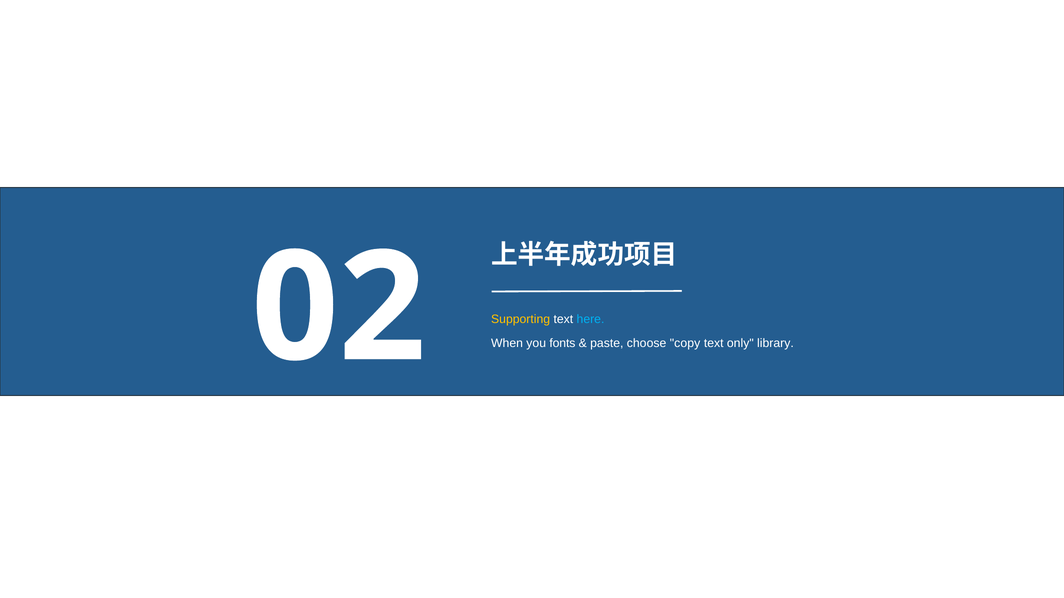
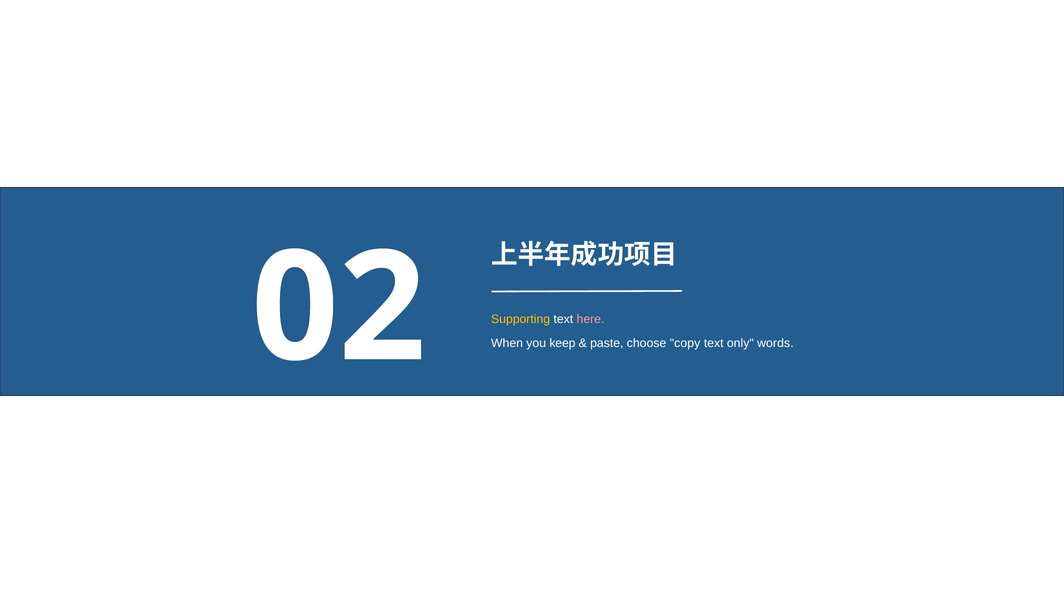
here colour: light blue -> pink
fonts: fonts -> keep
library: library -> words
